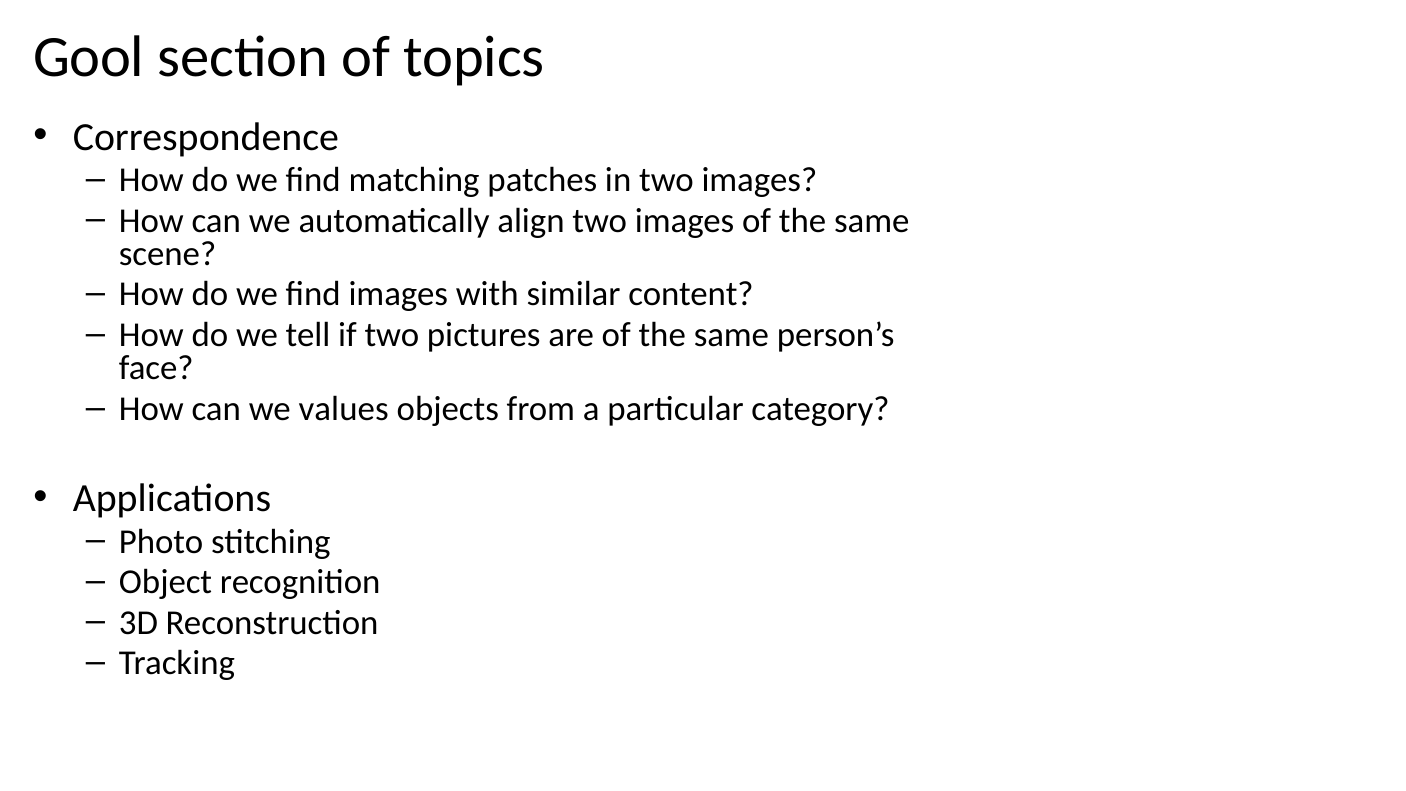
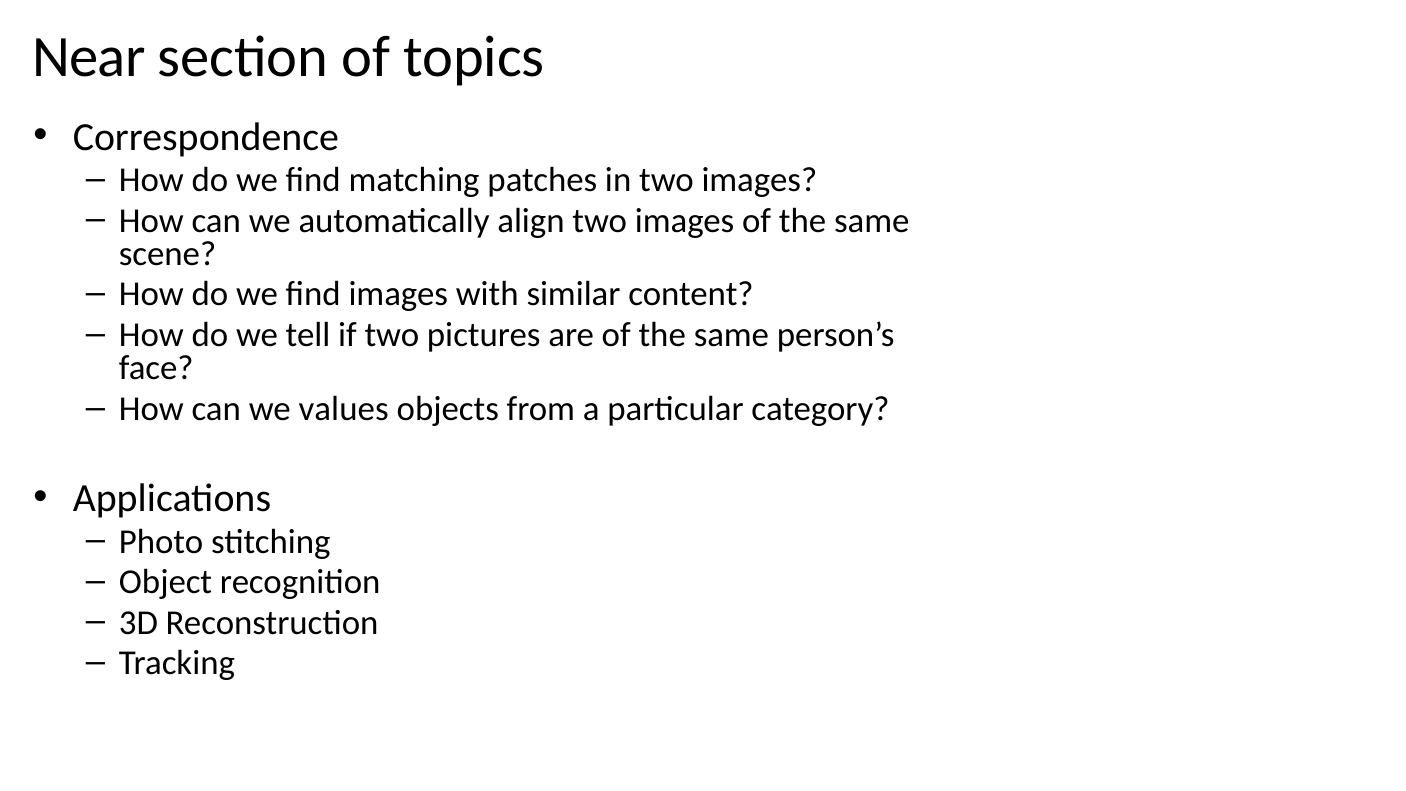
Gool: Gool -> Near
